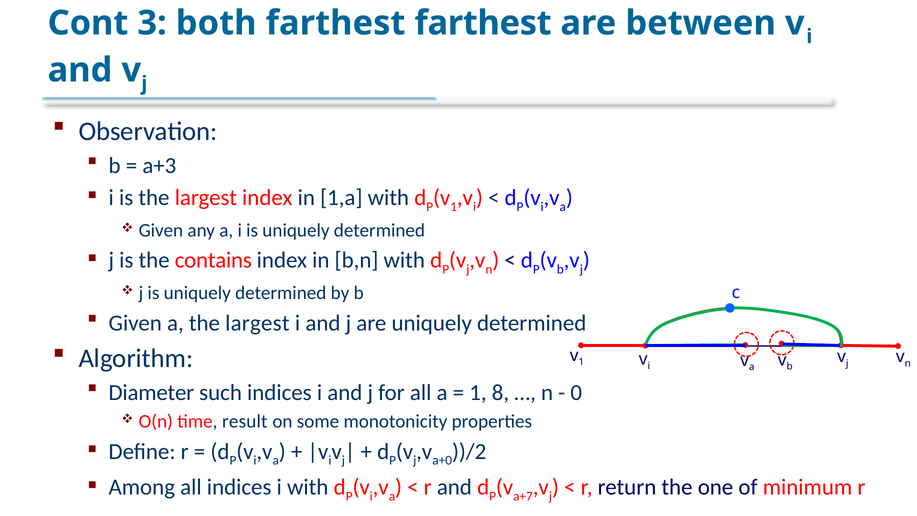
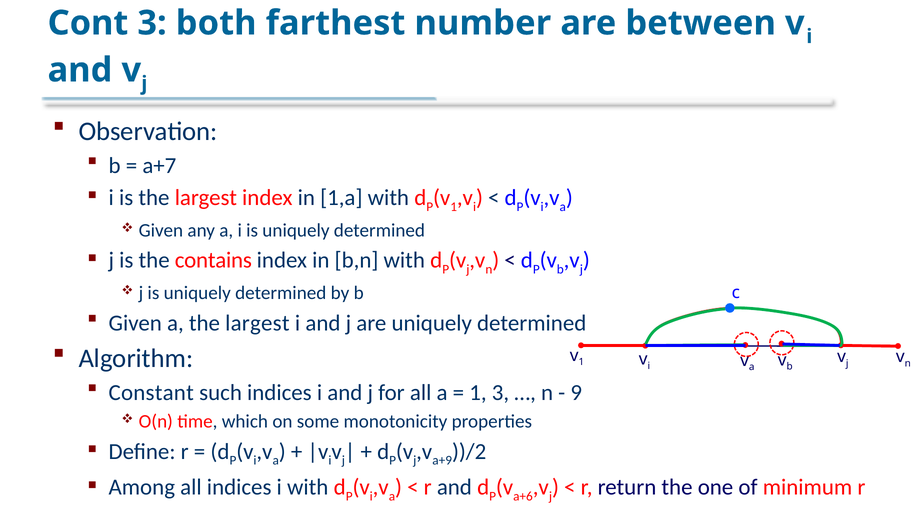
farthest farthest: farthest -> number
a+3: a+3 -> a+7
Diameter: Diameter -> Constant
1 8: 8 -> 3
0: 0 -> 9
result: result -> which
a+0: a+0 -> a+9
a+7: a+7 -> a+6
